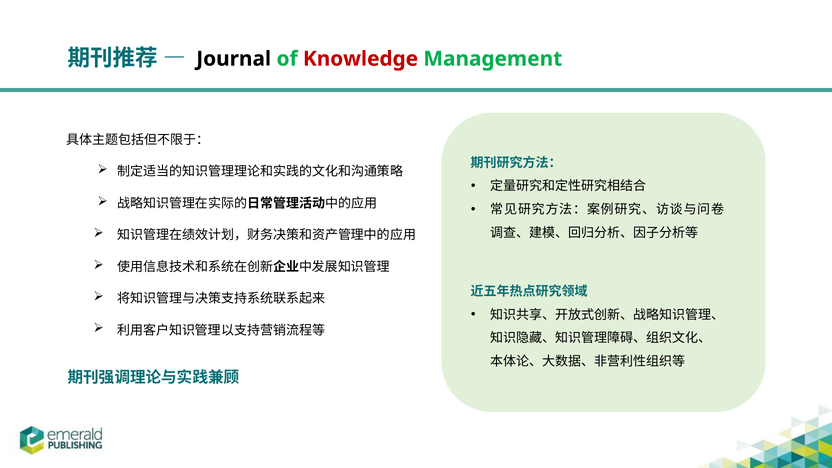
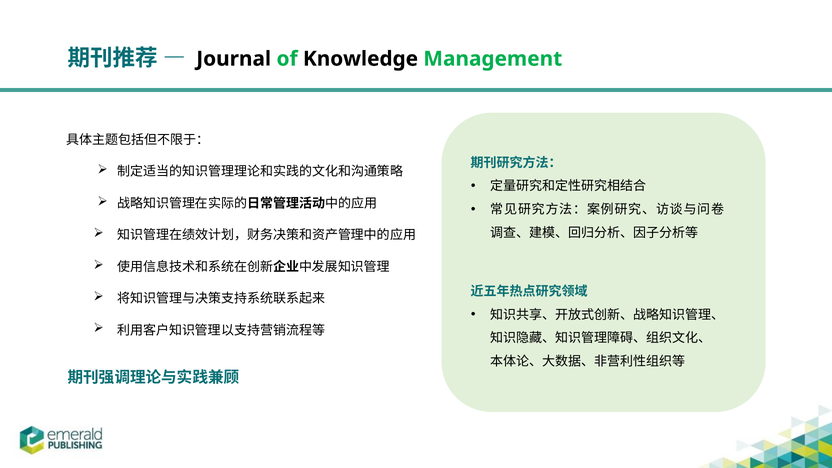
Knowledge colour: red -> black
